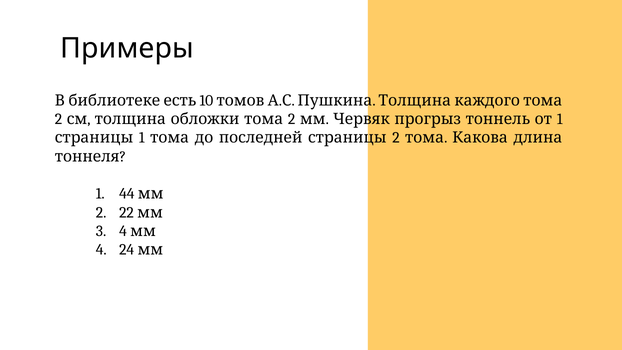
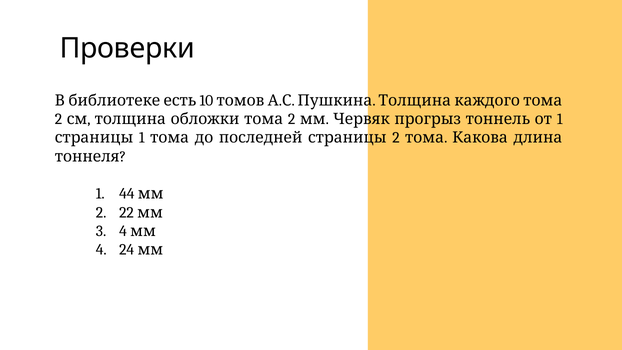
Примеры: Примеры -> Проверки
